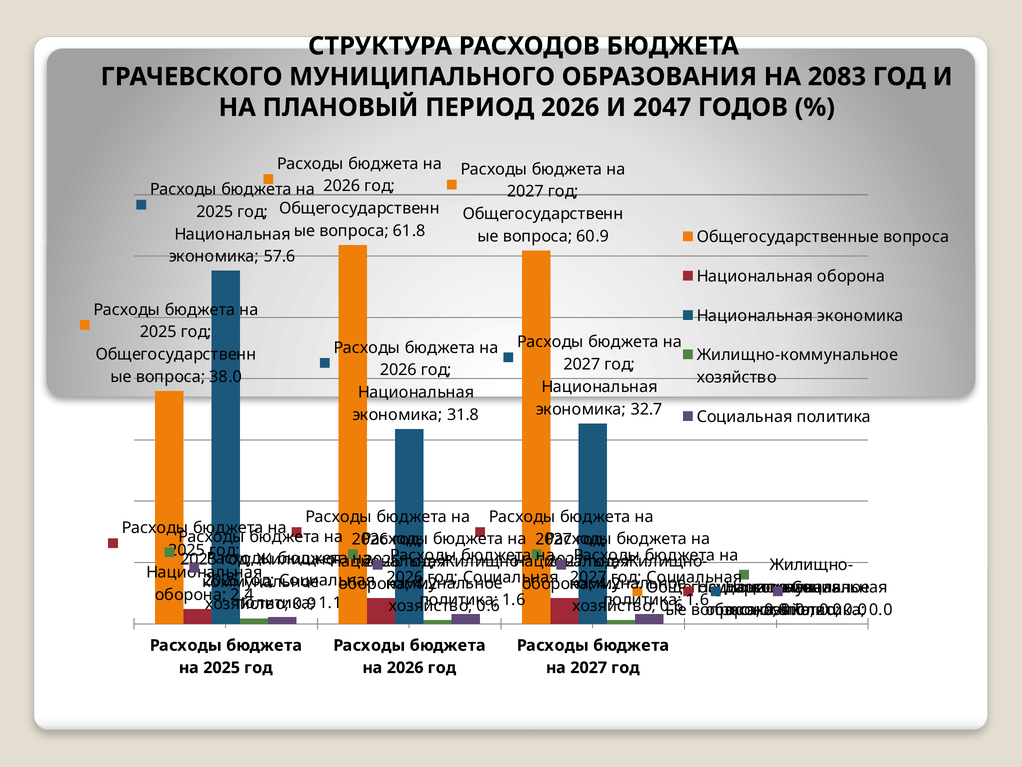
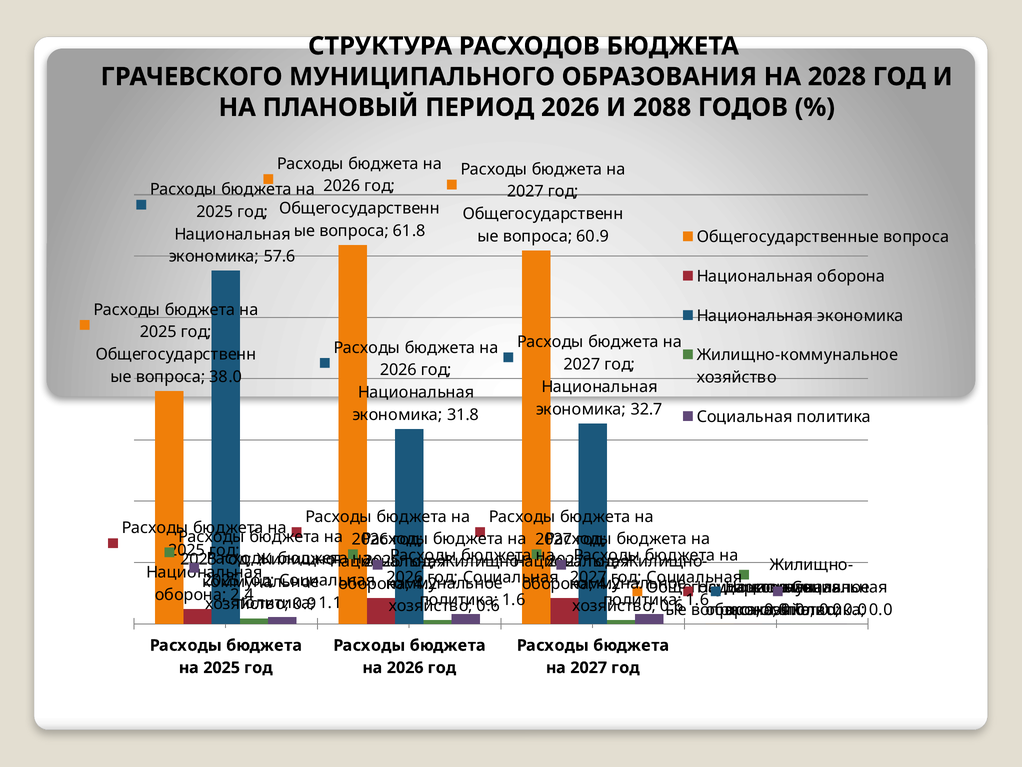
2083: 2083 -> 2028
2047: 2047 -> 2088
